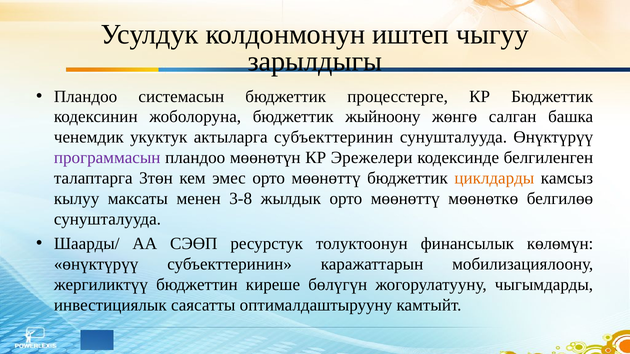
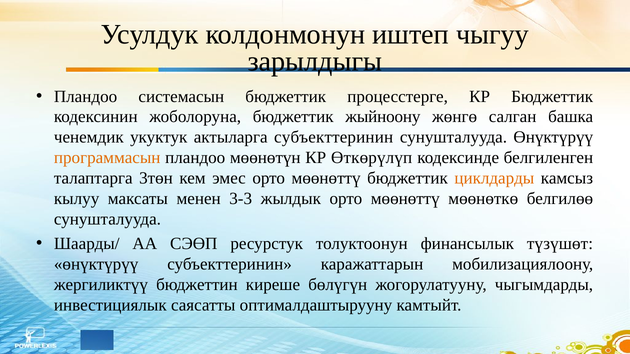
программасын colour: purple -> orange
Эрежелери: Эрежелери -> Өткөрүлүп
3-8: 3-8 -> 3-3
көлөмүн: көлөмүн -> түзүшөт
